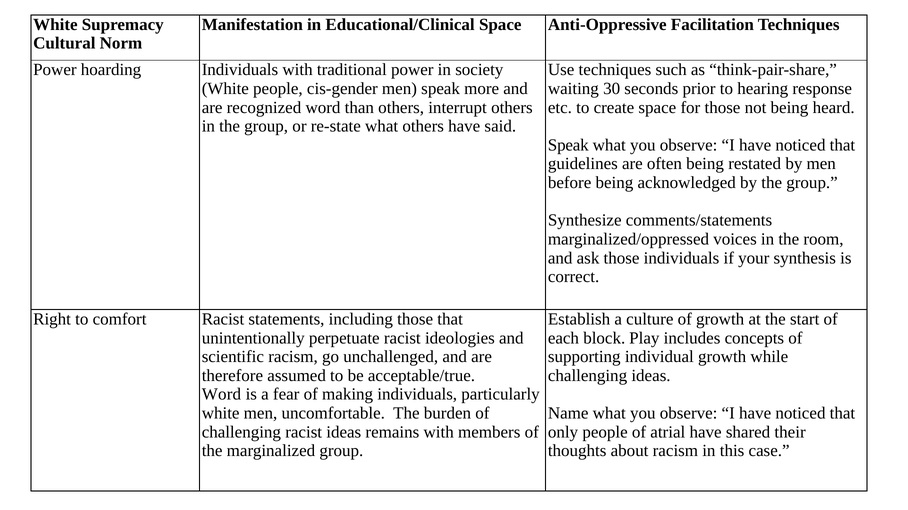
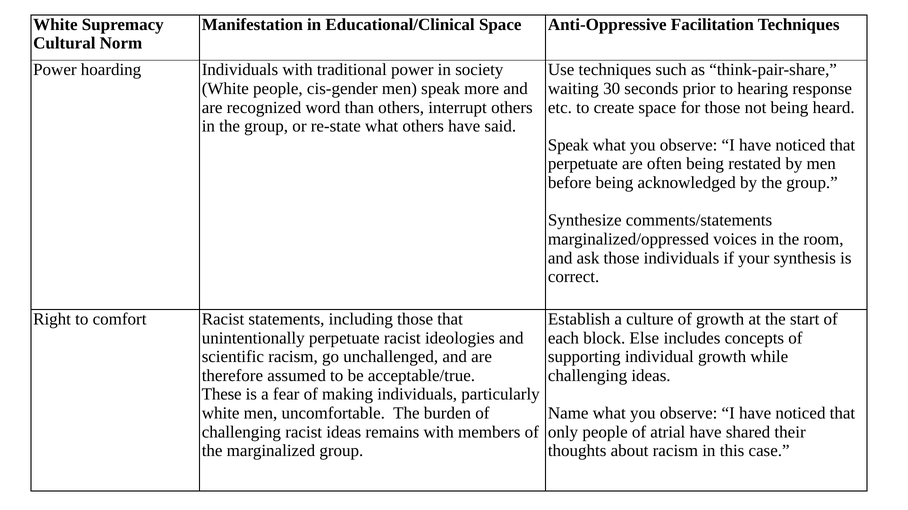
guidelines at (583, 164): guidelines -> perpetuate
Play: Play -> Else
Word at (222, 395): Word -> These
